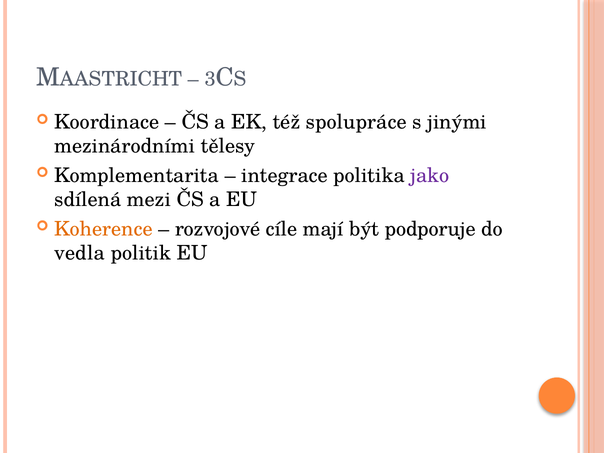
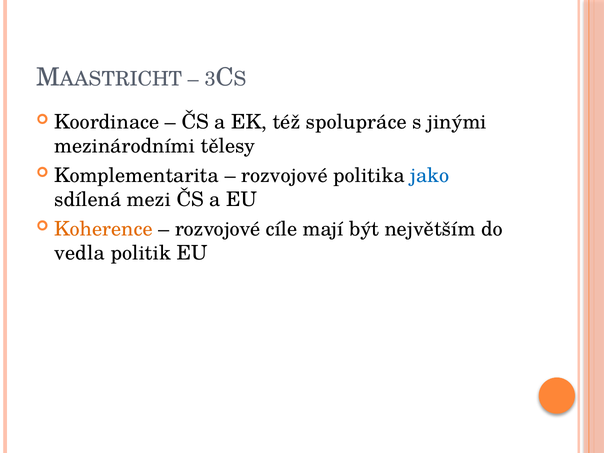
integrace at (285, 176): integrace -> rozvojové
jako colour: purple -> blue
podporuje: podporuje -> největším
